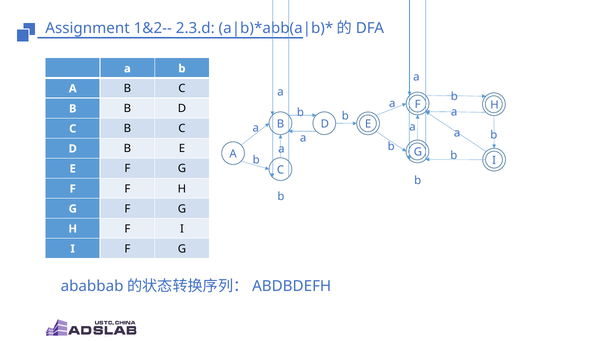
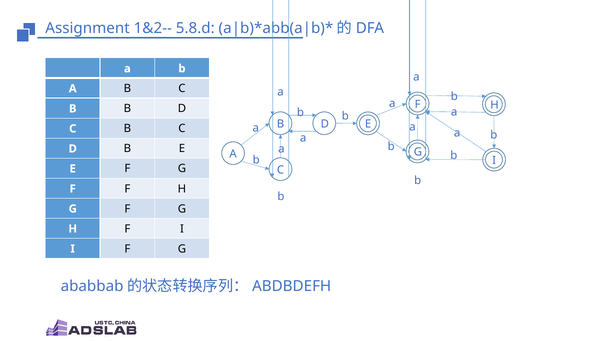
2.3.d: 2.3.d -> 5.8.d
